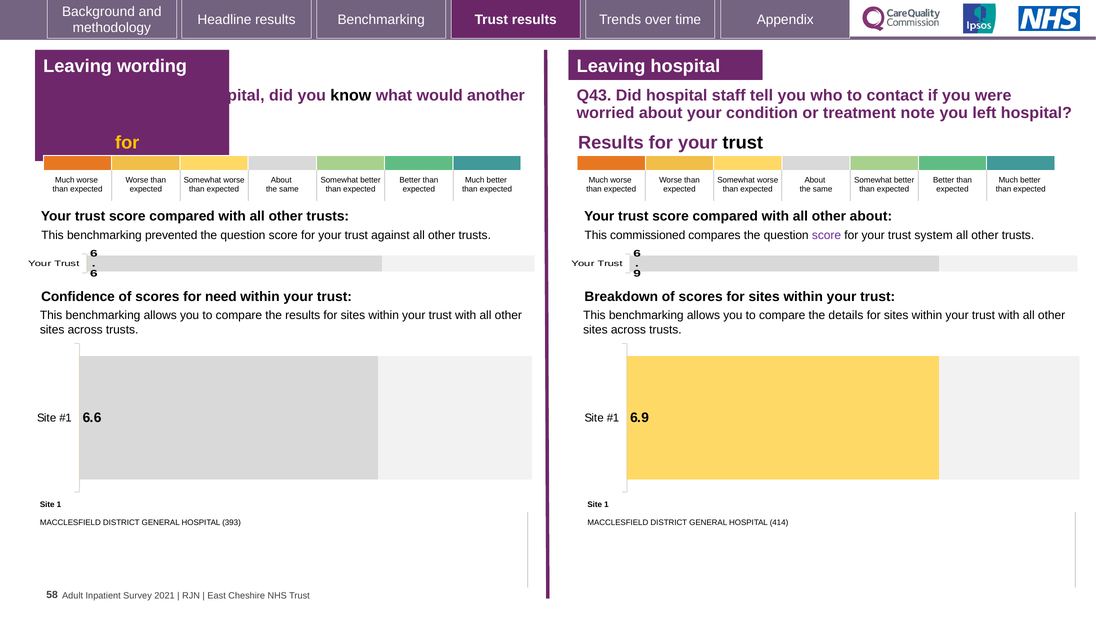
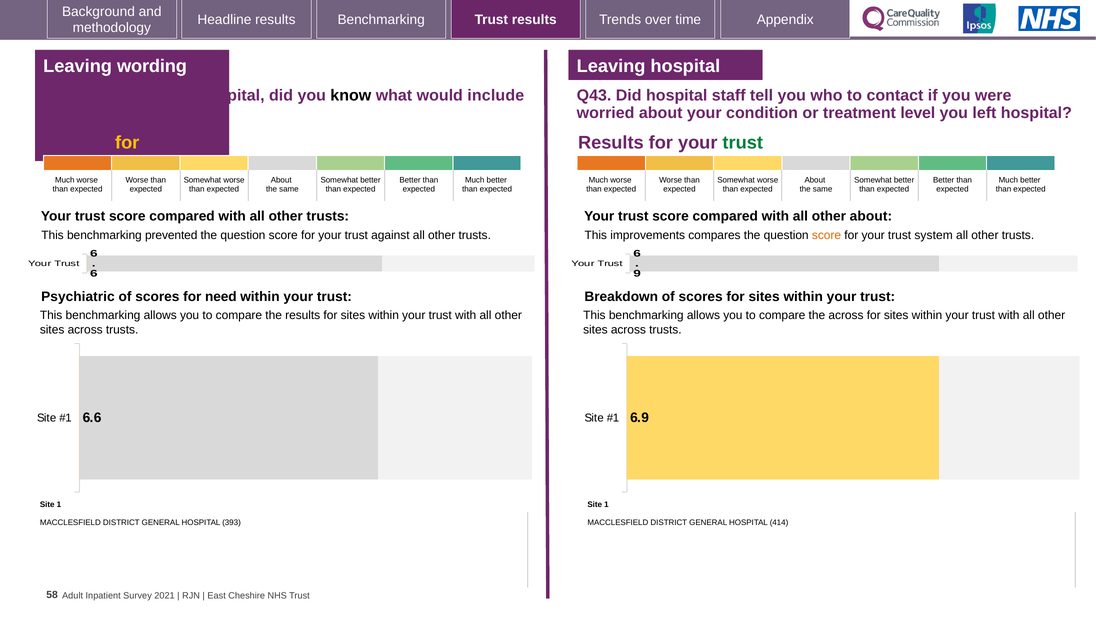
another: another -> include
note: note -> level
trust at (743, 142) colour: black -> green
commissioned: commissioned -> improvements
score at (827, 235) colour: purple -> orange
Confidence: Confidence -> Psychiatric
the details: details -> across
